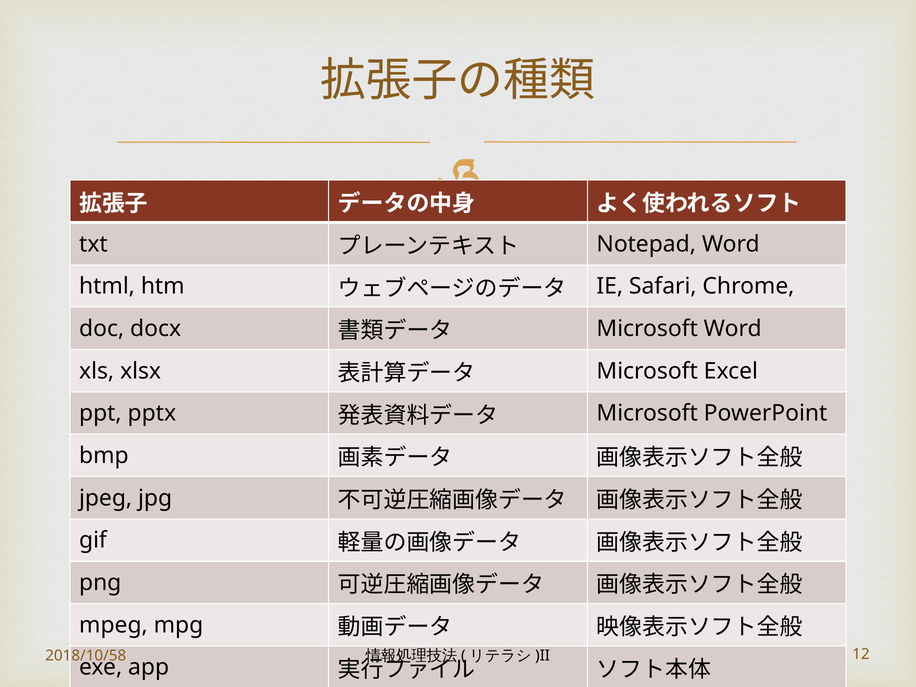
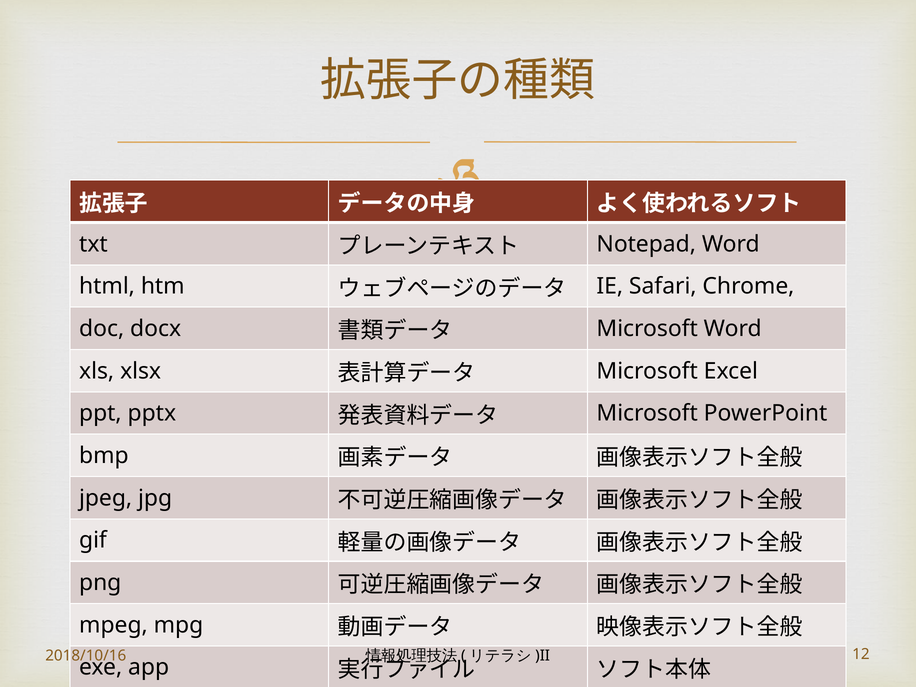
2018/10/58: 2018/10/58 -> 2018/10/16
